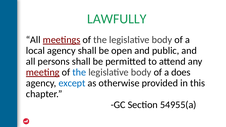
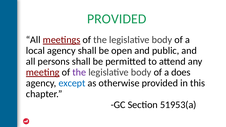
LAWFULLY at (117, 19): LAWFULLY -> PROVIDED
the at (79, 72) colour: blue -> purple
54955(a: 54955(a -> 51953(a
